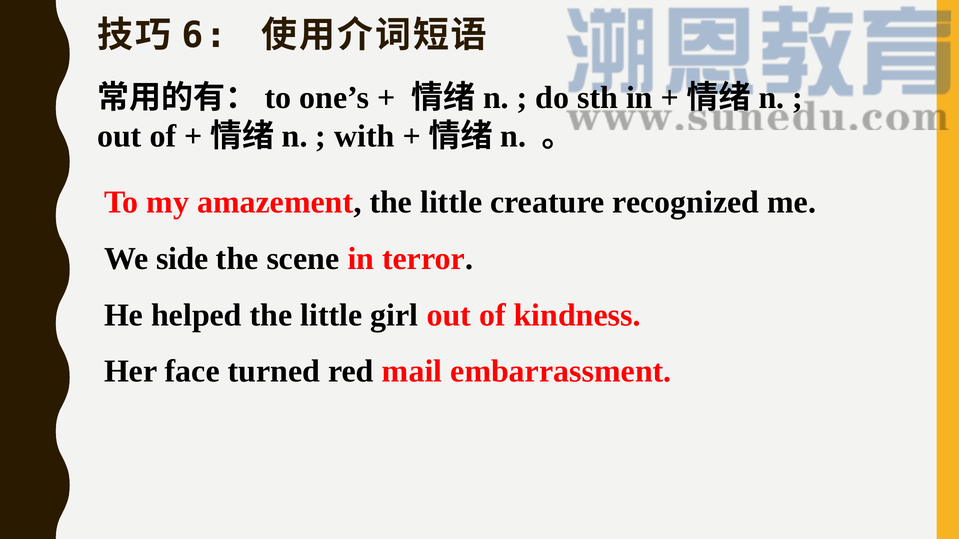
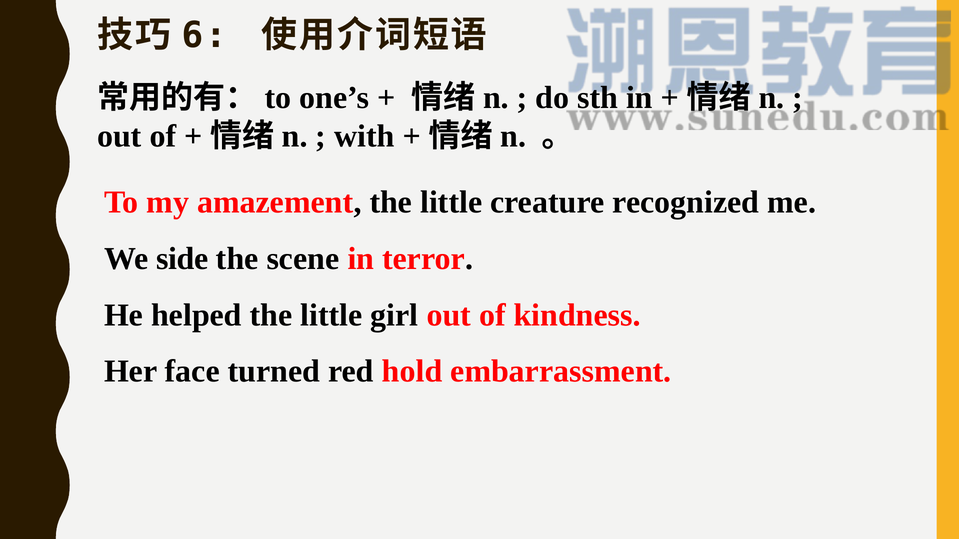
mail: mail -> hold
